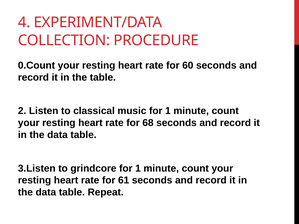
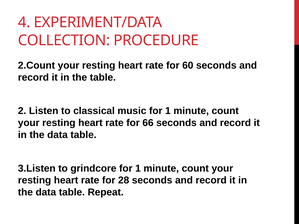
0.Count: 0.Count -> 2.Count
68: 68 -> 66
61: 61 -> 28
